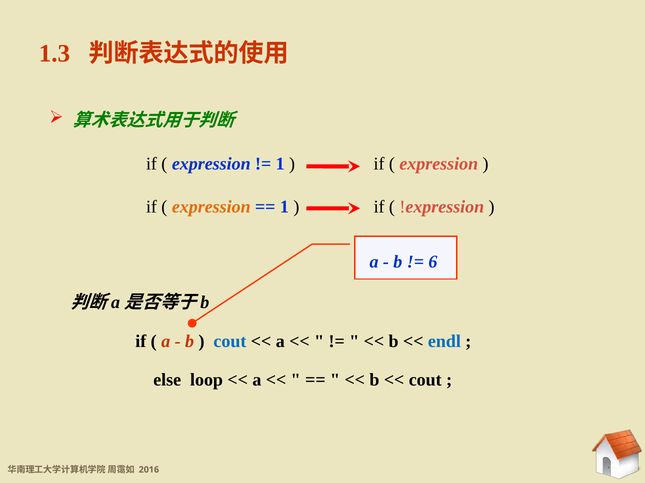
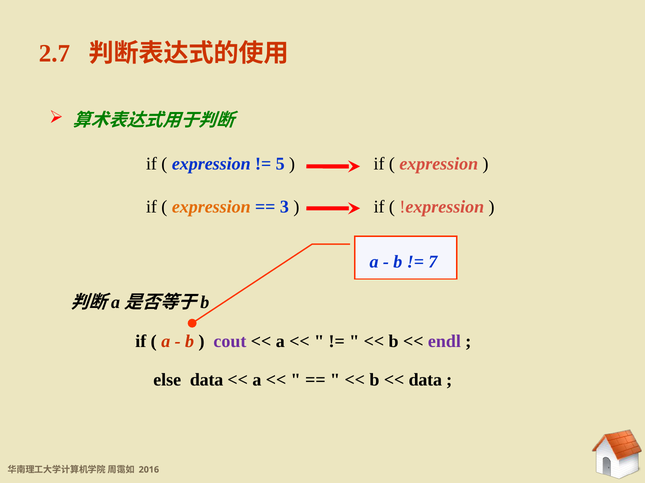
1.3: 1.3 -> 2.7
1 at (280, 164): 1 -> 5
1 at (284, 207): 1 -> 3
6: 6 -> 7
cout at (230, 342) colour: blue -> purple
endl colour: blue -> purple
else loop: loop -> data
cout at (425, 380): cout -> data
